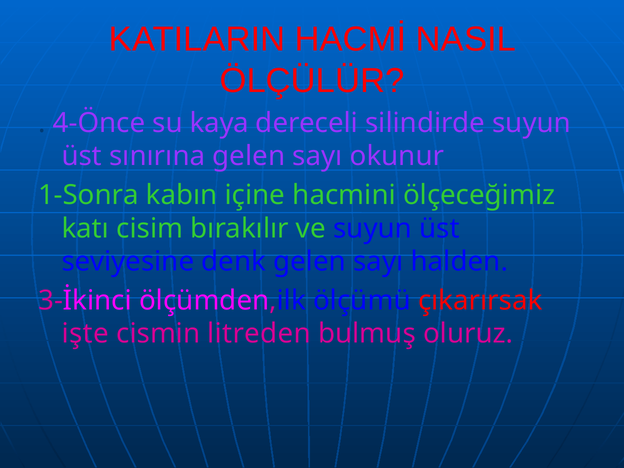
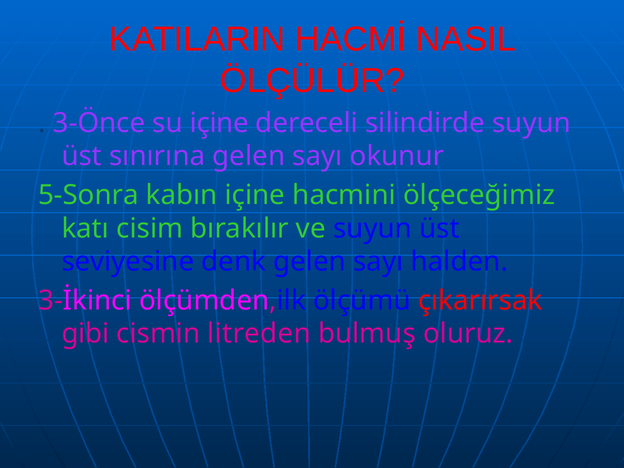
4-Önce: 4-Önce -> 3-Önce
su kaya: kaya -> içine
1-Sonra: 1-Sonra -> 5-Sonra
işte: işte -> gibi
